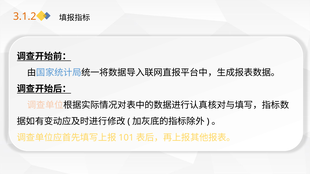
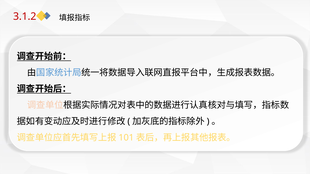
3.1.2 colour: orange -> red
